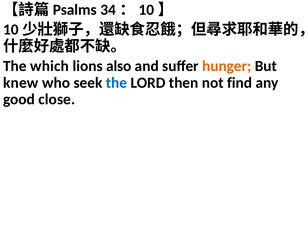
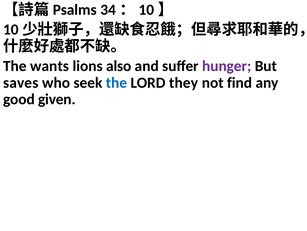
which: which -> wants
hunger colour: orange -> purple
knew: knew -> saves
then: then -> they
close: close -> given
